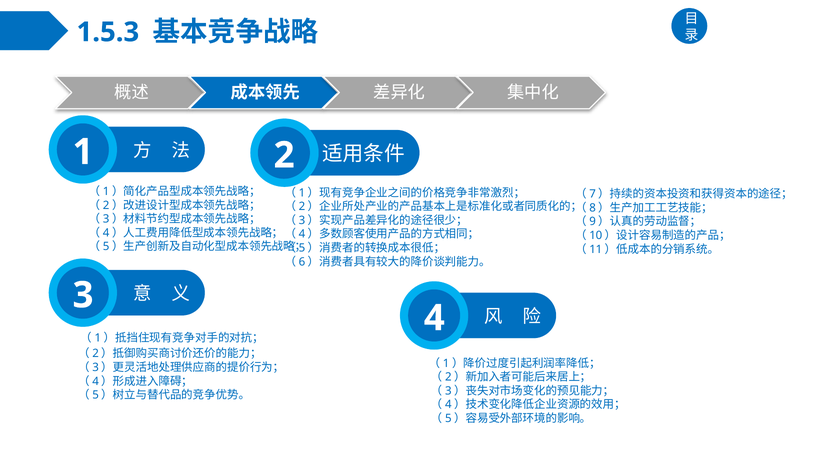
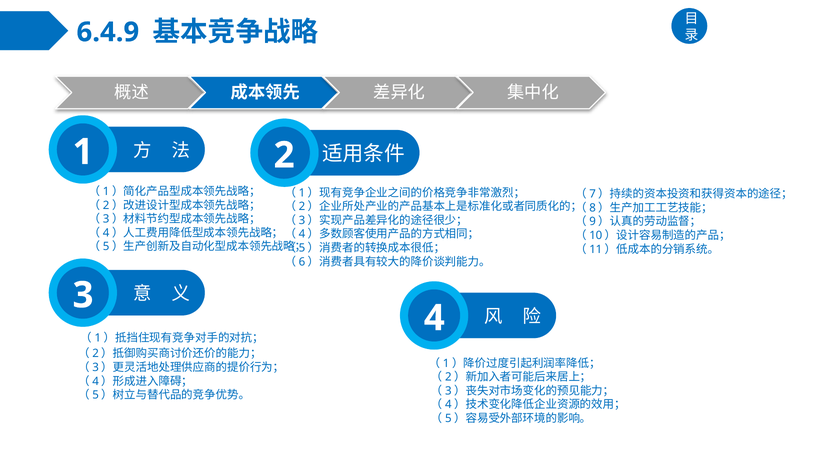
1.5.3: 1.5.3 -> 6.4.9
